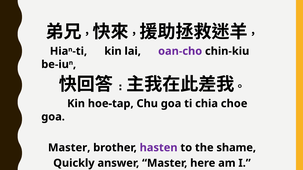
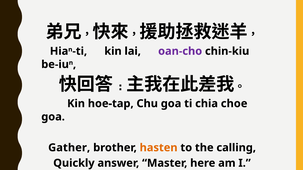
Master at (69, 148): Master -> Gather
hasten colour: purple -> orange
shame: shame -> calling
